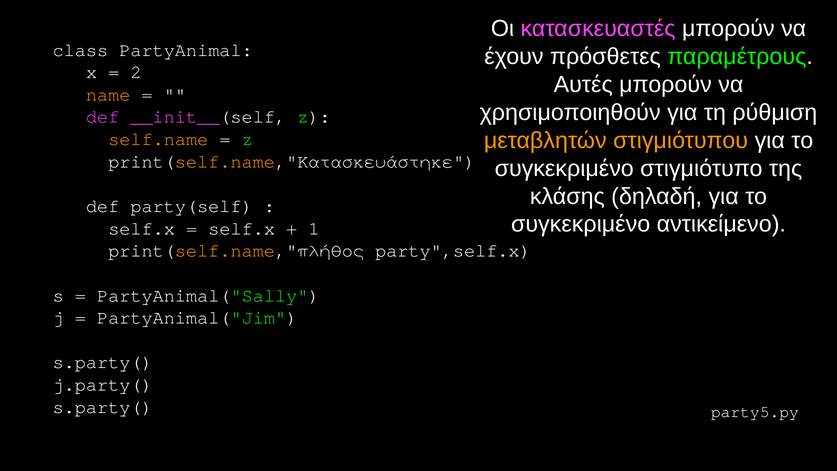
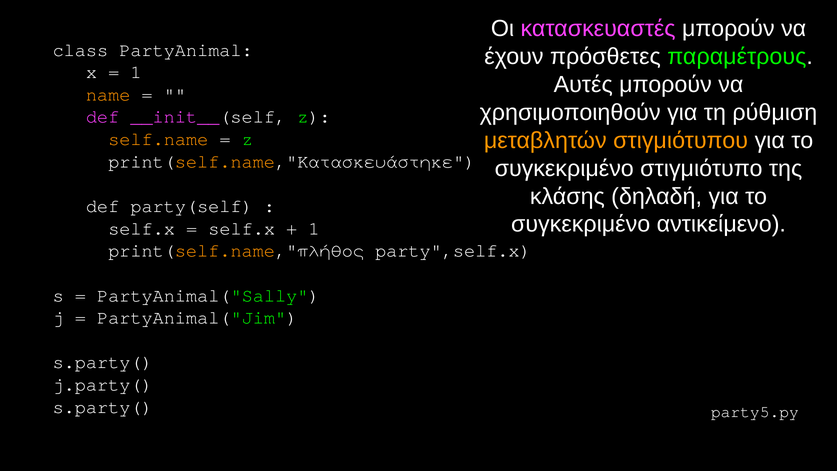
2 at (136, 72): 2 -> 1
